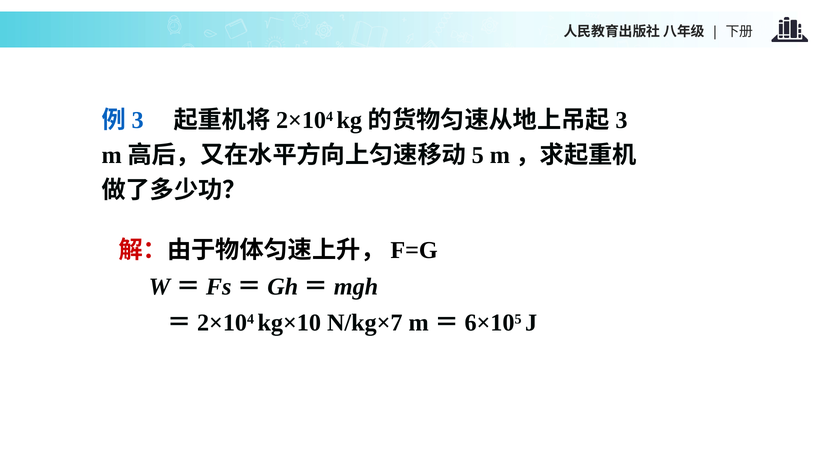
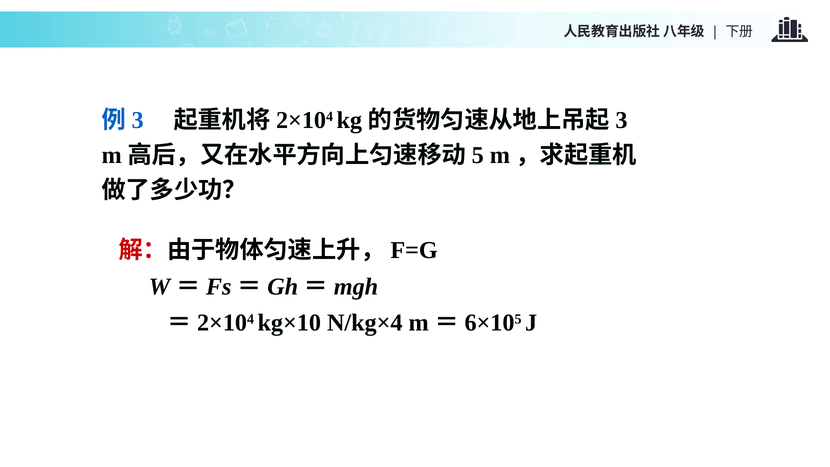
N/kg×7: N/kg×7 -> N/kg×4
